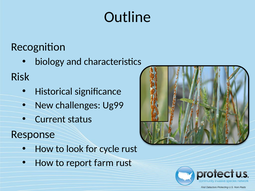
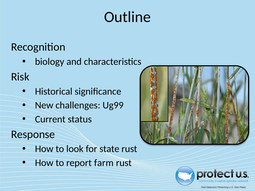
cycle: cycle -> state
